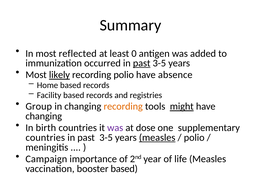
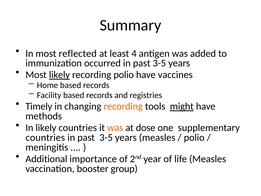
0: 0 -> 4
past at (142, 63) underline: present -> none
absence: absence -> vaccines
Group: Group -> Timely
changing at (44, 116): changing -> methods
In birth: birth -> likely
was at (115, 128) colour: purple -> orange
measles at (157, 137) underline: present -> none
Campaign: Campaign -> Additional
booster based: based -> group
